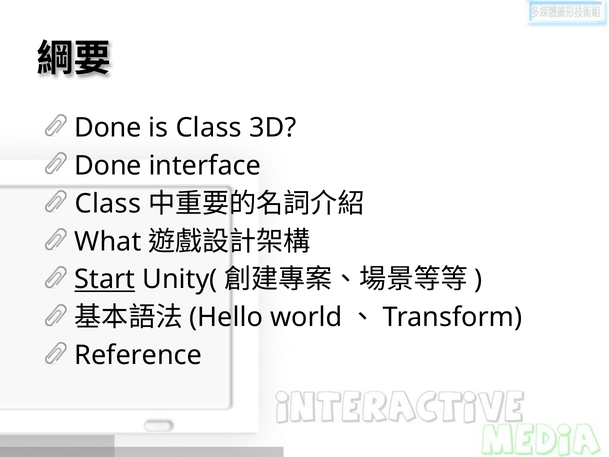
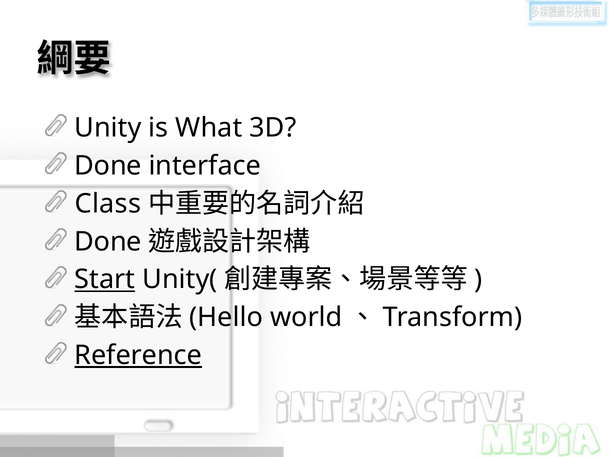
Done at (108, 128): Done -> Unity
is Class: Class -> What
What at (108, 241): What -> Done
Reference underline: none -> present
